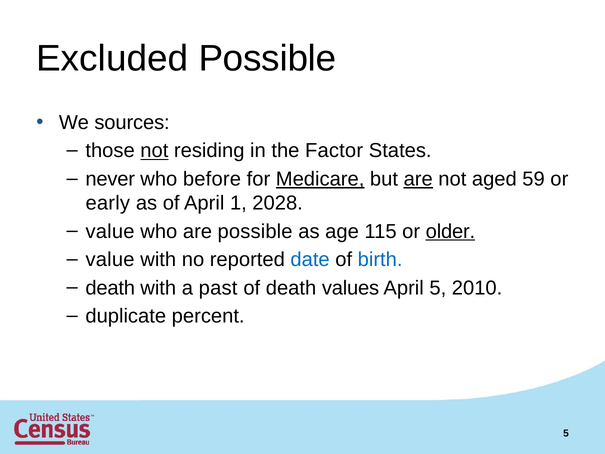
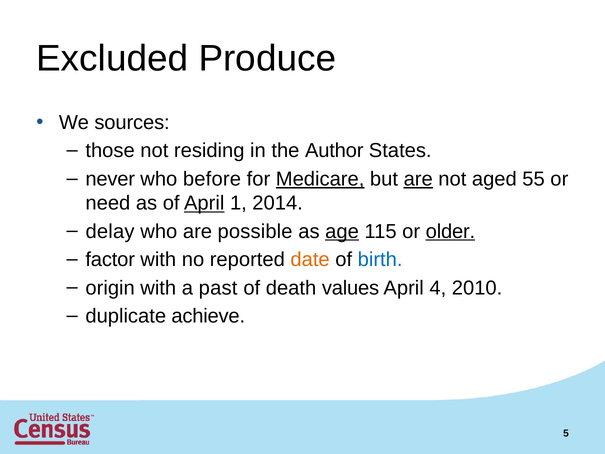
Excluded Possible: Possible -> Produce
not at (154, 151) underline: present -> none
Factor: Factor -> Author
59: 59 -> 55
early: early -> need
April at (204, 203) underline: none -> present
2028: 2028 -> 2014
value at (110, 231): value -> delay
age underline: none -> present
value at (110, 260): value -> factor
date colour: blue -> orange
death at (110, 288): death -> origin
April 5: 5 -> 4
percent: percent -> achieve
